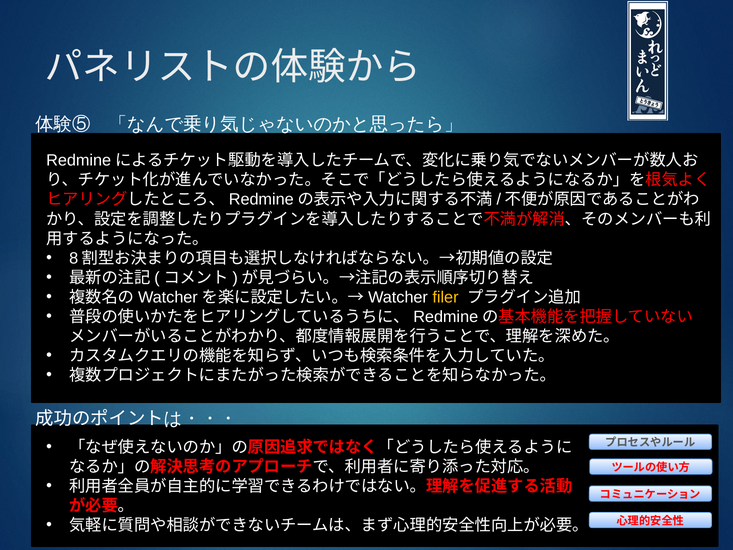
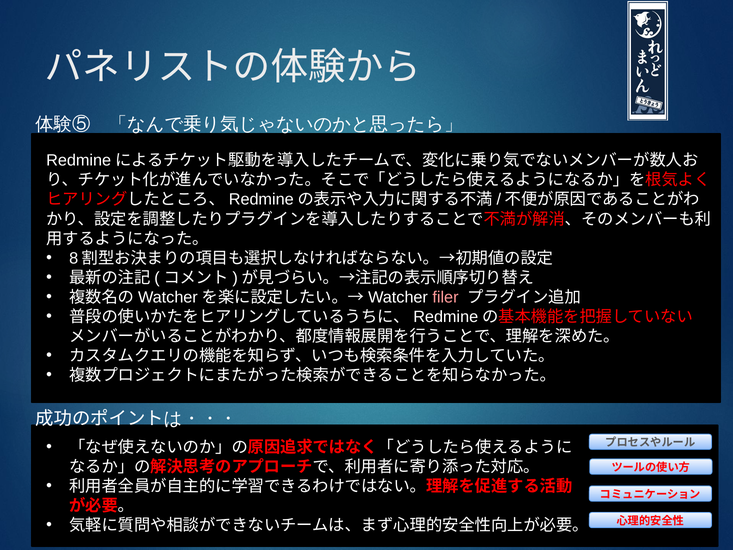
filer colour: yellow -> pink
